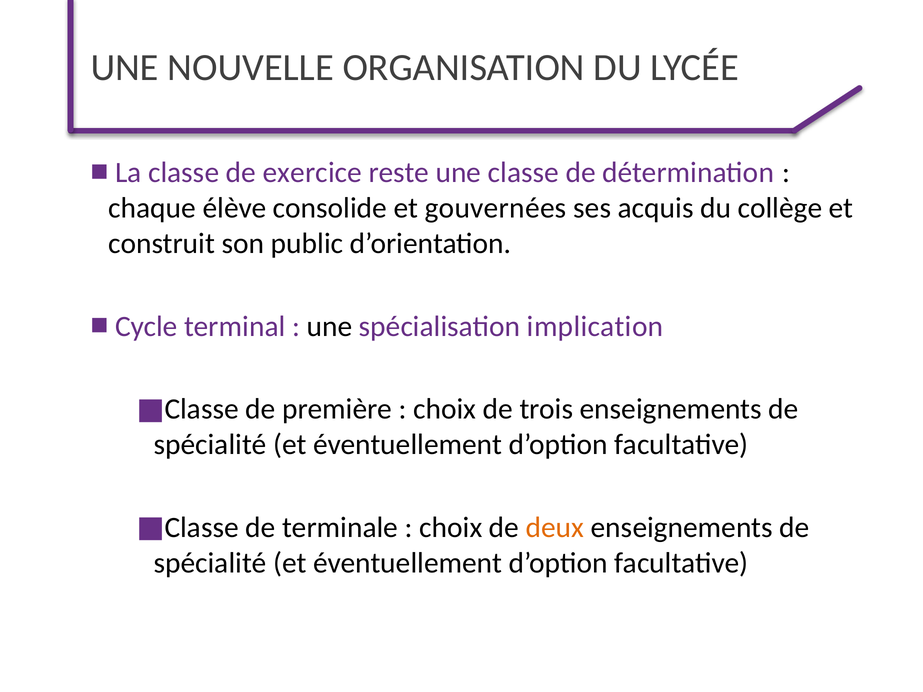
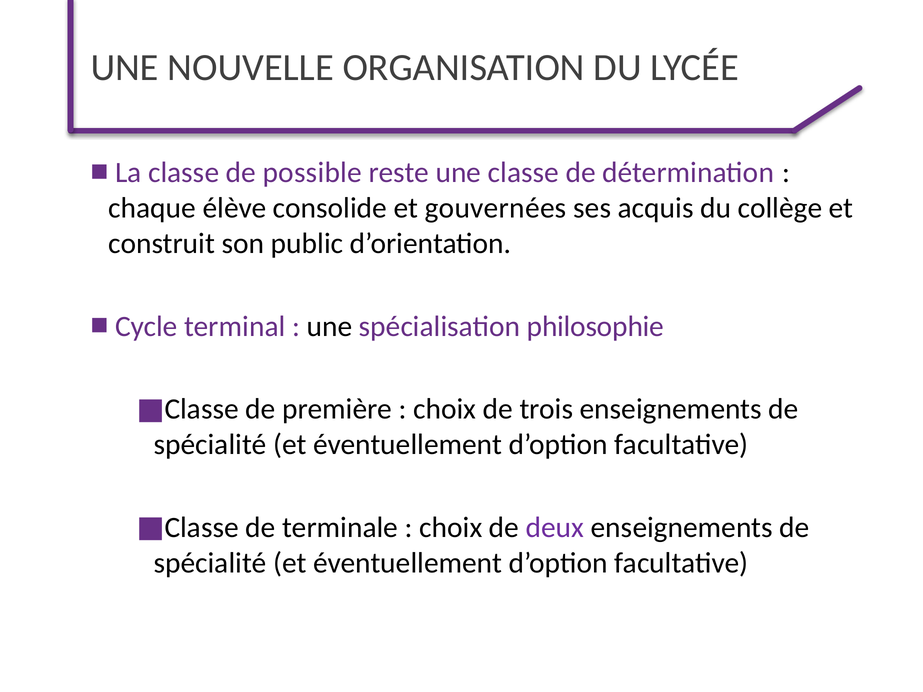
exercice: exercice -> possible
implication: implication -> philosophie
deux colour: orange -> purple
